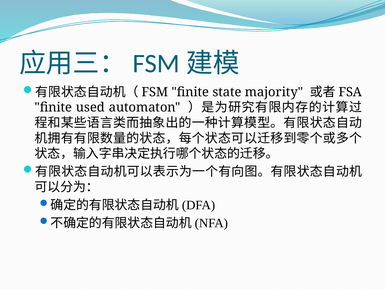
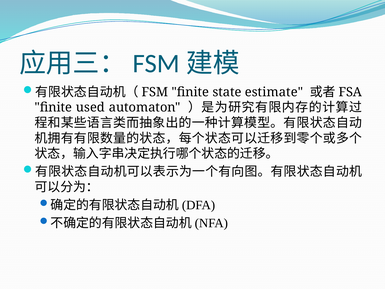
majority: majority -> estimate
